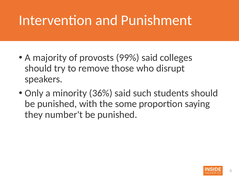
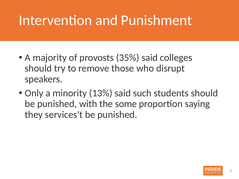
99%: 99% -> 35%
36%: 36% -> 13%
number't: number't -> services't
